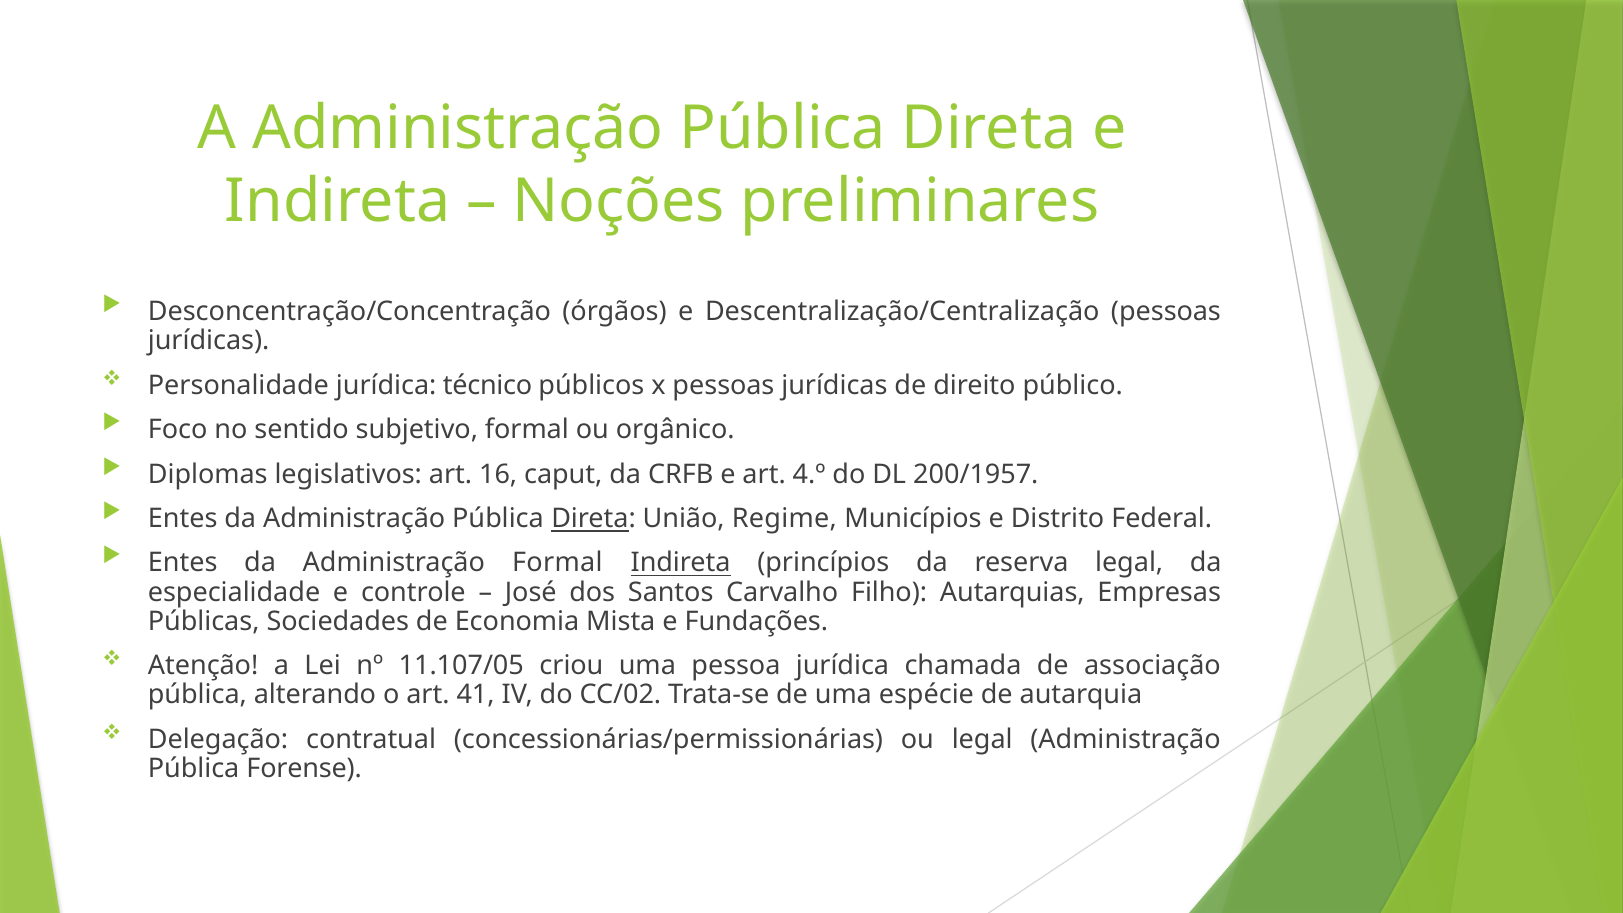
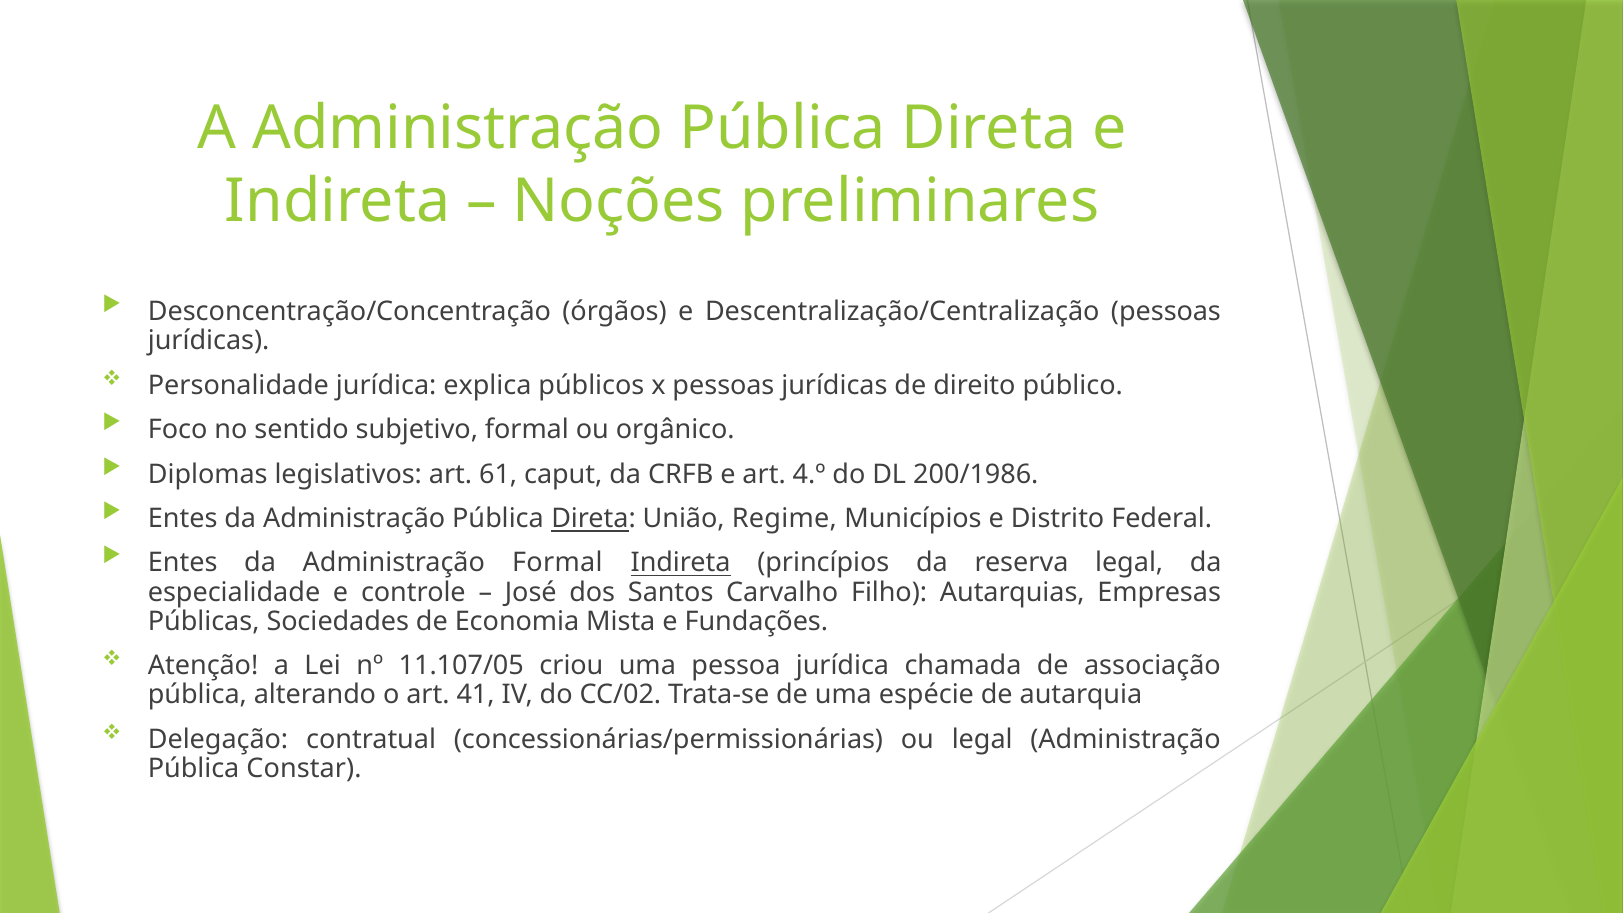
técnico: técnico -> explica
16: 16 -> 61
200/1957: 200/1957 -> 200/1986
Forense: Forense -> Constar
